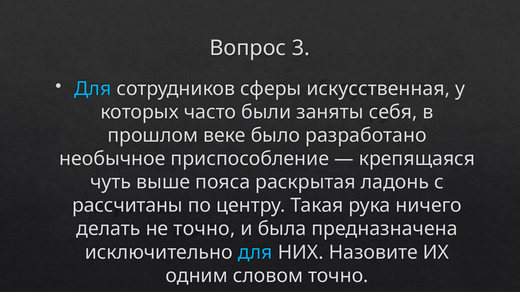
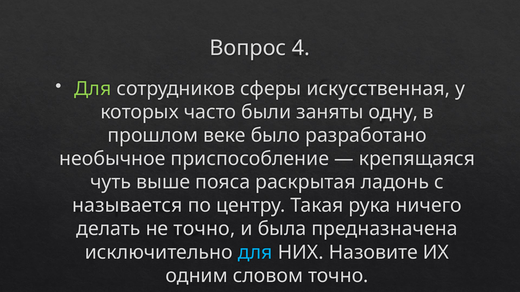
3: 3 -> 4
Для at (93, 89) colour: light blue -> light green
себя: себя -> одну
рассчитаны: рассчитаны -> называется
